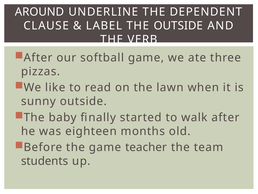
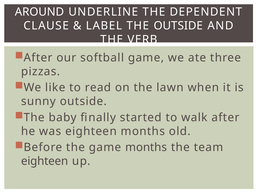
game teacher: teacher -> months
students at (45, 161): students -> eighteen
